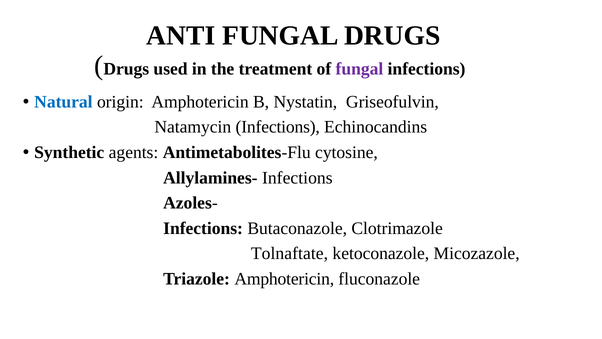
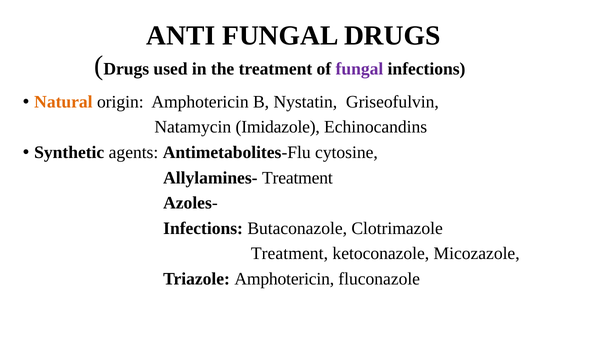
Natural colour: blue -> orange
Natamycin Infections: Infections -> Imidazole
Allylamines- Infections: Infections -> Treatment
Tolnaftate at (289, 253): Tolnaftate -> Treatment
